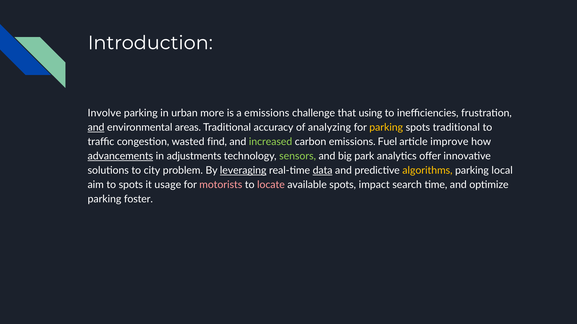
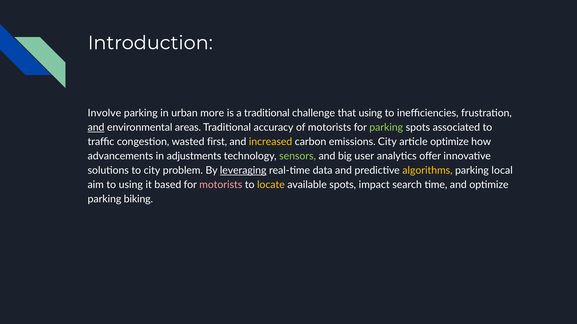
a emissions: emissions -> traditional
of analyzing: analyzing -> motorists
parking at (386, 128) colour: yellow -> light green
spots traditional: traditional -> associated
find: find -> first
increased colour: light green -> yellow
emissions Fuel: Fuel -> City
article improve: improve -> optimize
advancements underline: present -> none
park: park -> user
data underline: present -> none
to spots: spots -> using
usage: usage -> based
locate colour: pink -> yellow
foster: foster -> biking
